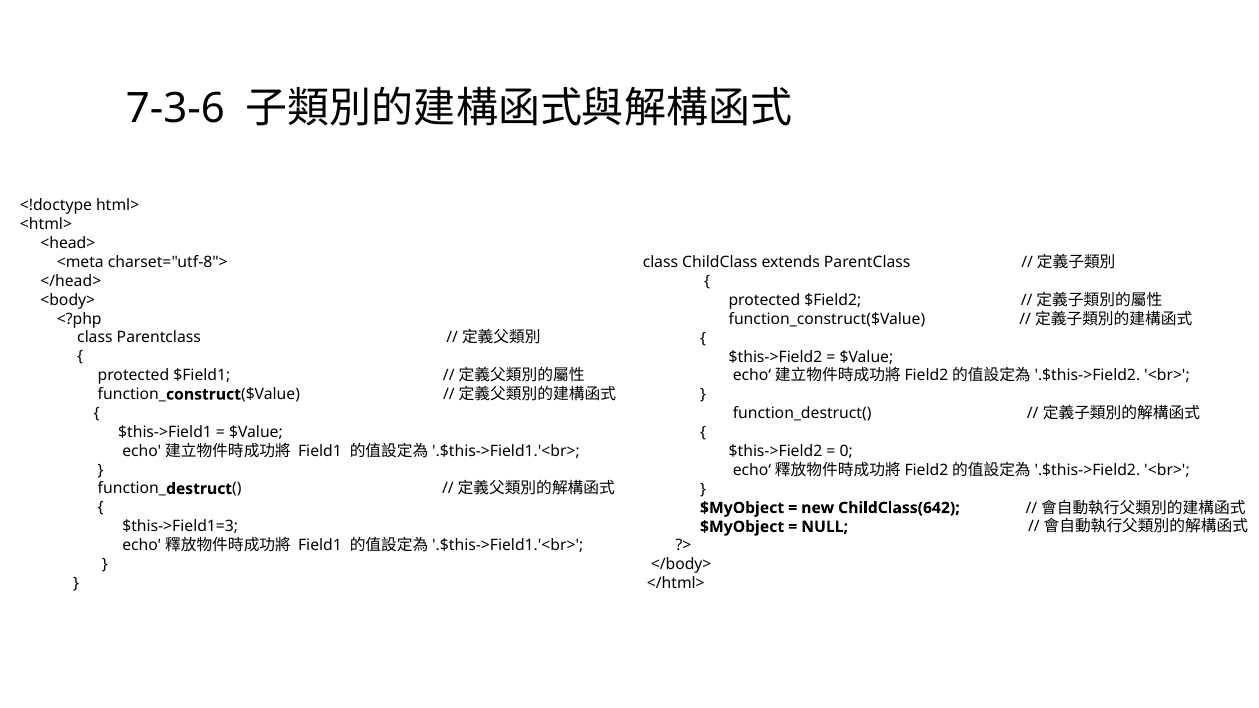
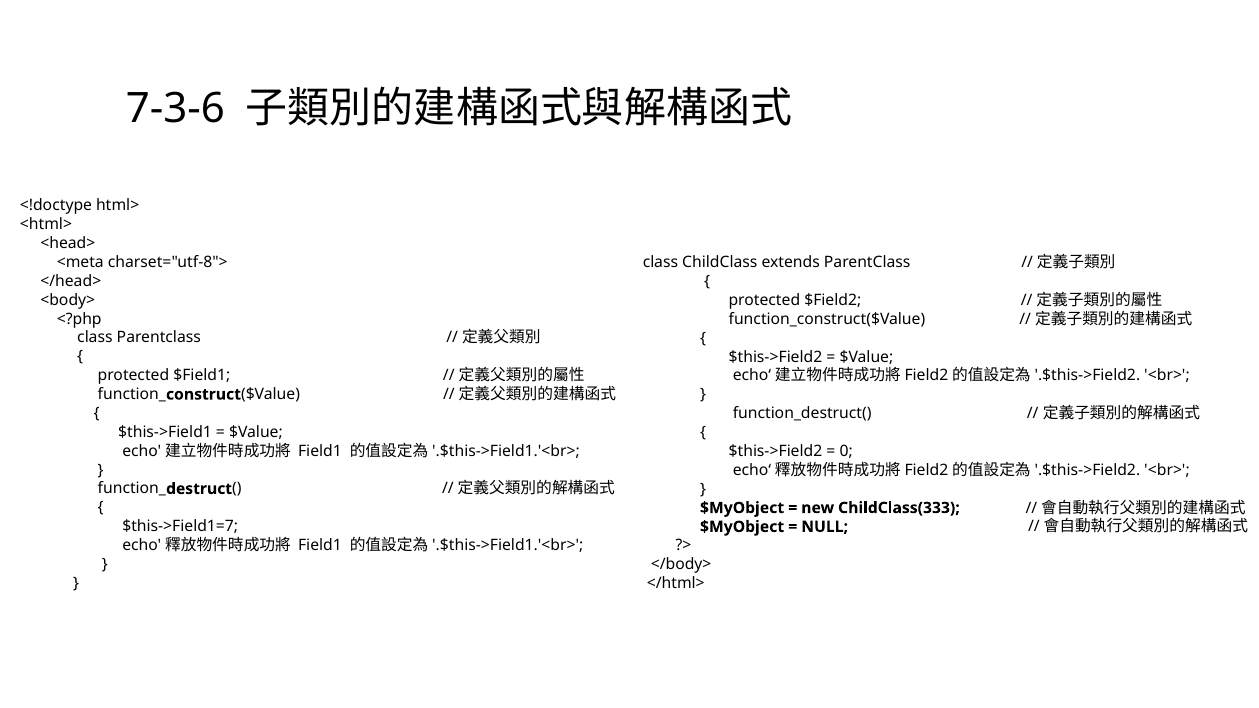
ChildClass(642: ChildClass(642 -> ChildClass(333
$this->Field1=3: $this->Field1=3 -> $this->Field1=7
